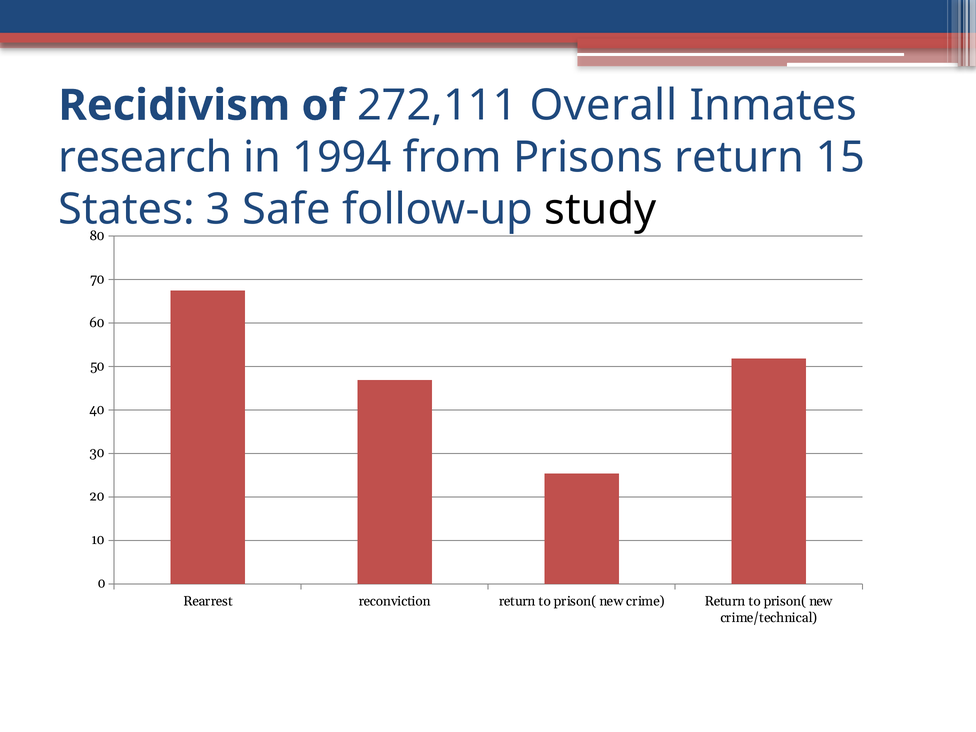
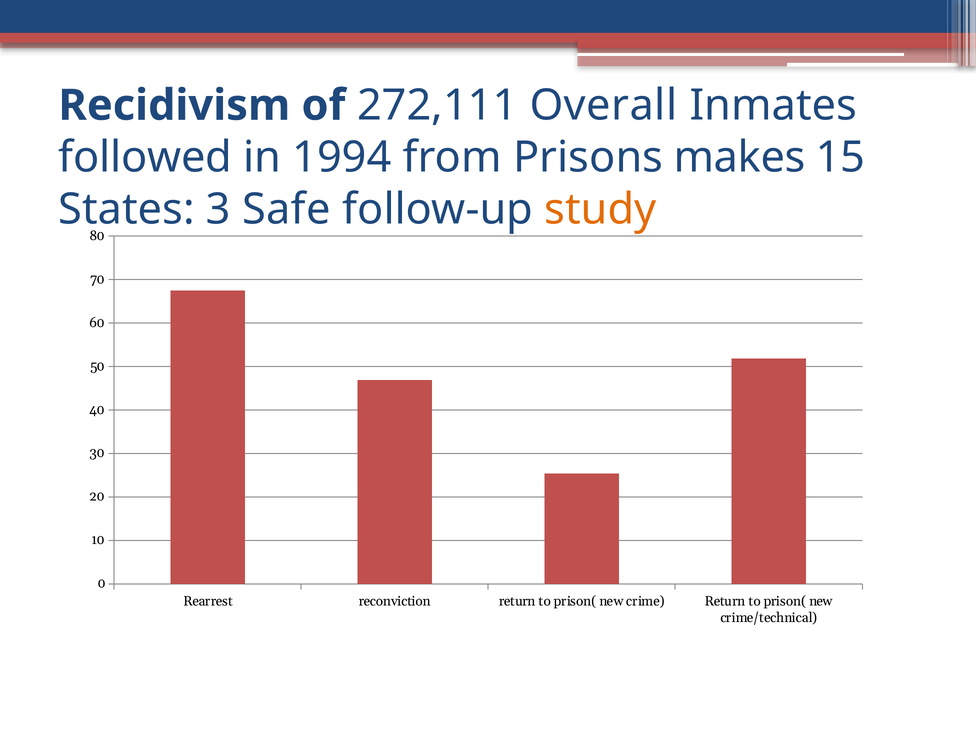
research: research -> followed
Prisons return: return -> makes
study colour: black -> orange
